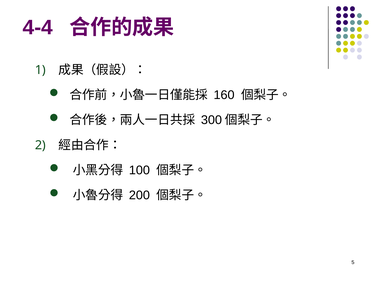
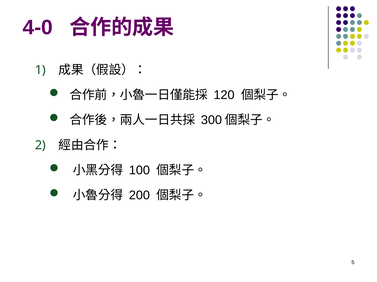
4-4: 4-4 -> 4-0
160: 160 -> 120
